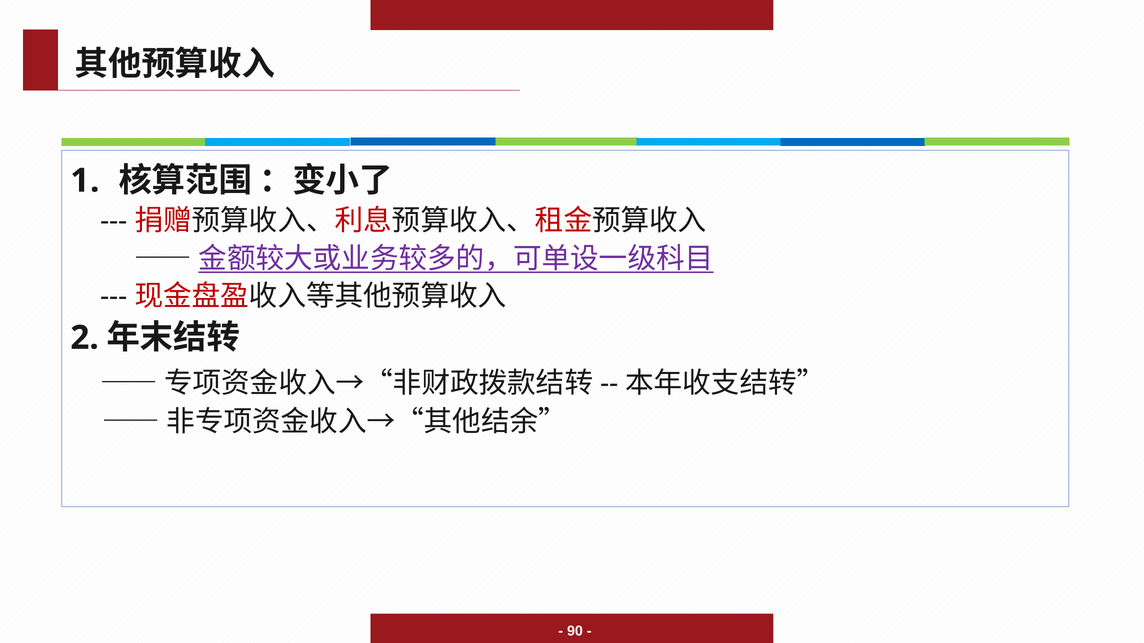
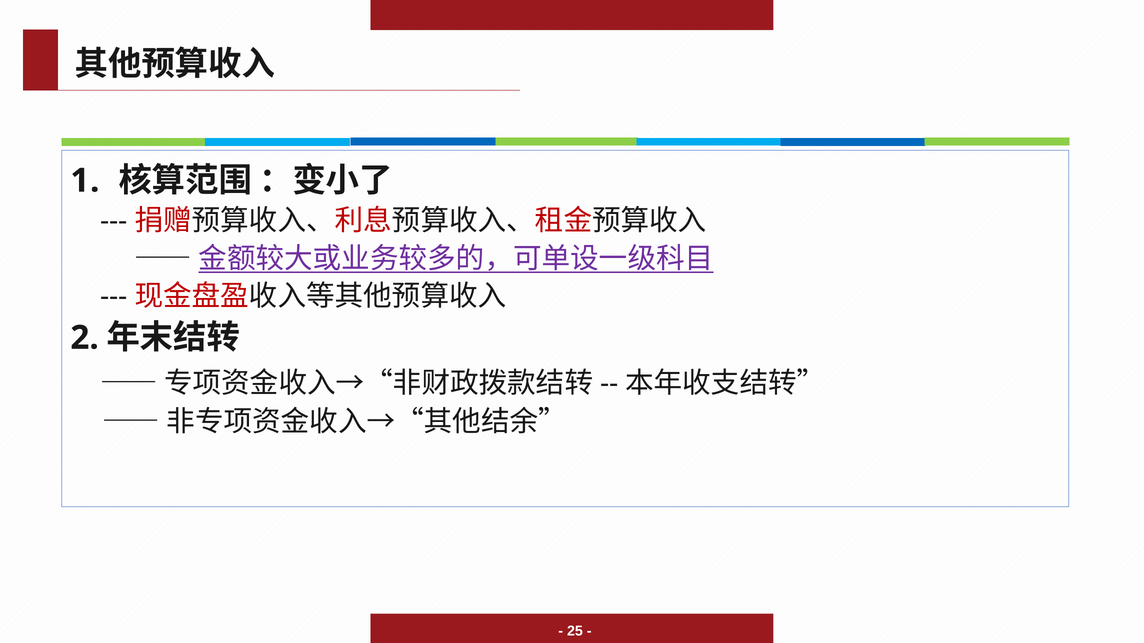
90: 90 -> 25
